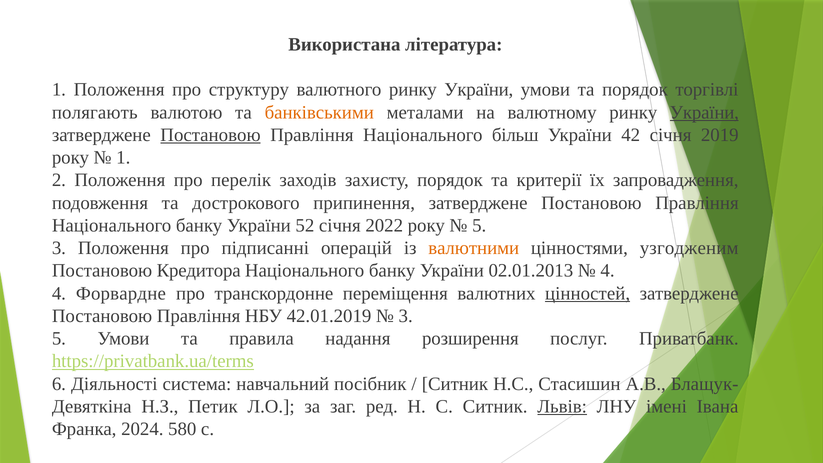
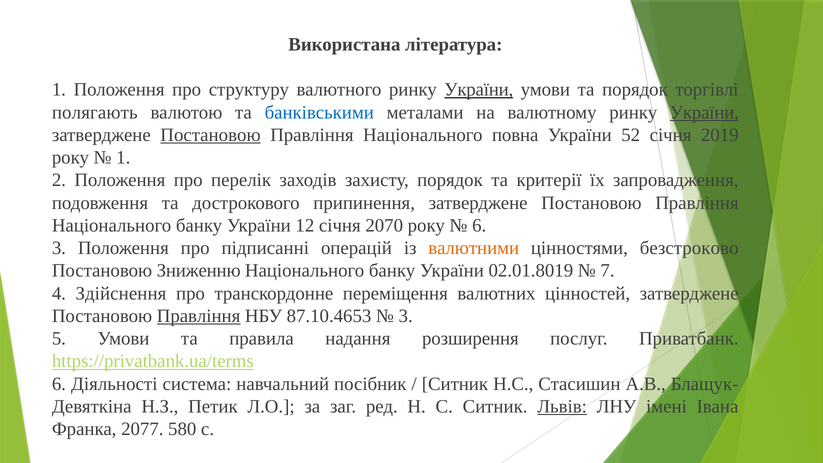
України at (479, 90) underline: none -> present
банківськими colour: orange -> blue
більш: більш -> повна
42: 42 -> 52
52: 52 -> 12
2022: 2022 -> 2070
5 at (479, 225): 5 -> 6
узгодженим: узгодженим -> безстроково
Кредитора: Кредитора -> Зниженню
02.01.2013: 02.01.2013 -> 02.01.8019
4 at (608, 271): 4 -> 7
Форвардне: Форвардне -> Здійснення
цінностей underline: present -> none
Правління at (199, 316) underline: none -> present
42.01.2019: 42.01.2019 -> 87.10.4653
2024: 2024 -> 2077
